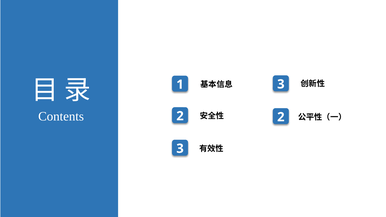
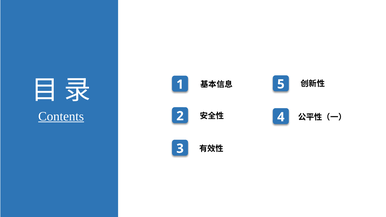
3 at (281, 84): 3 -> 5
Contents underline: none -> present
2 at (281, 117): 2 -> 4
